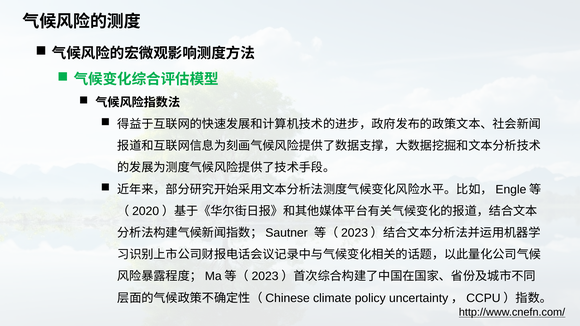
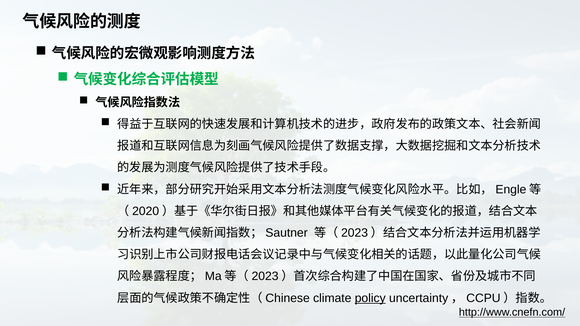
policy underline: none -> present
